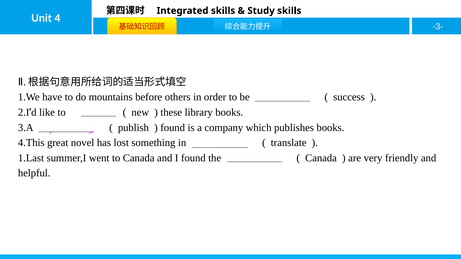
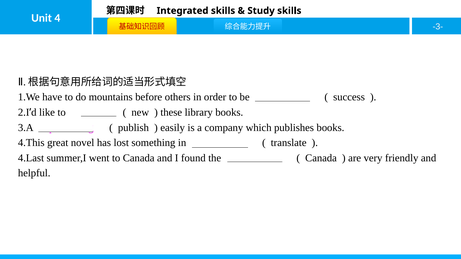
found at (173, 128): found -> easily
1.Last: 1.Last -> 4.Last
